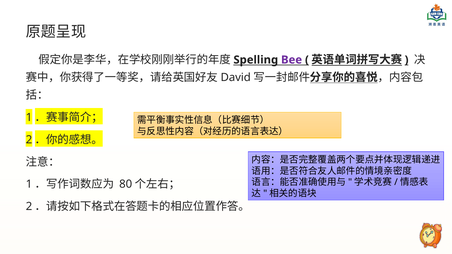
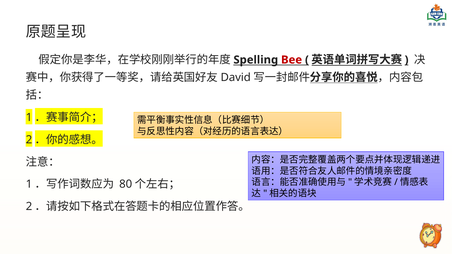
Bee colour: purple -> red
